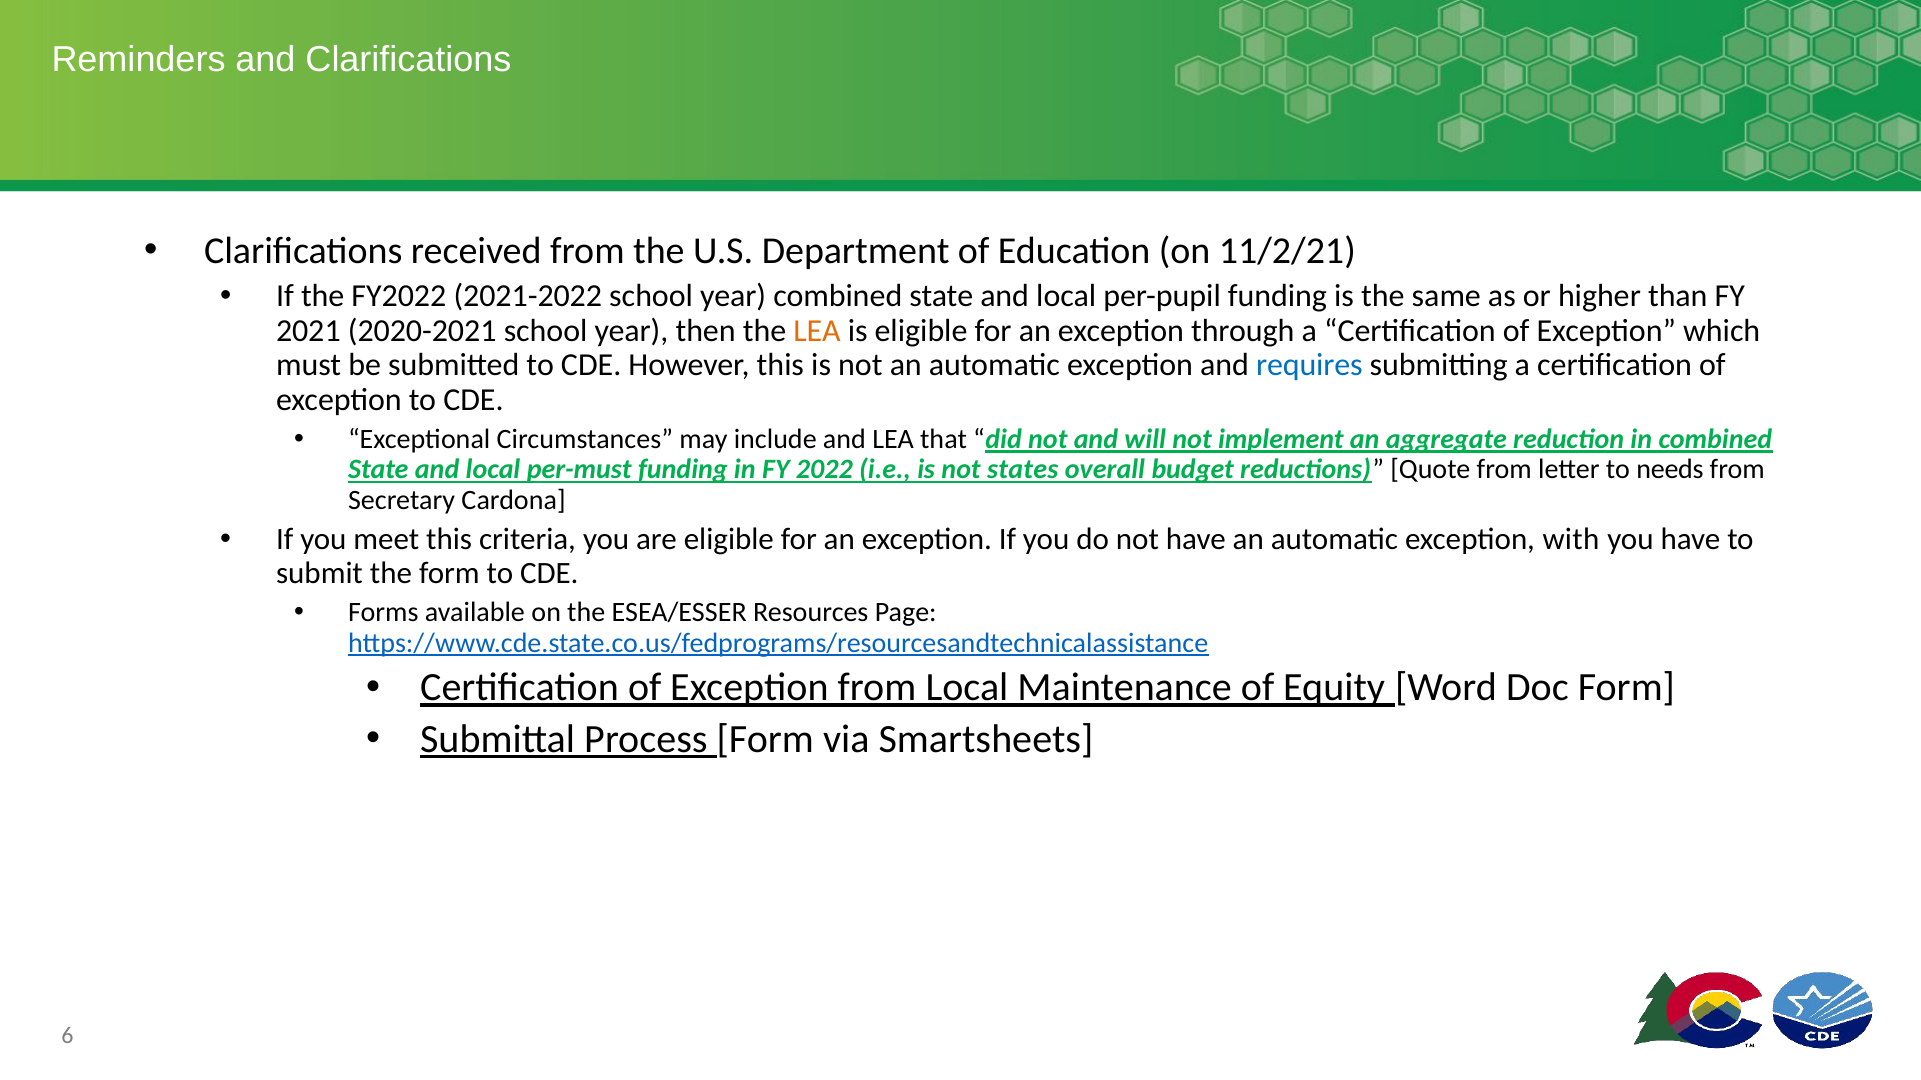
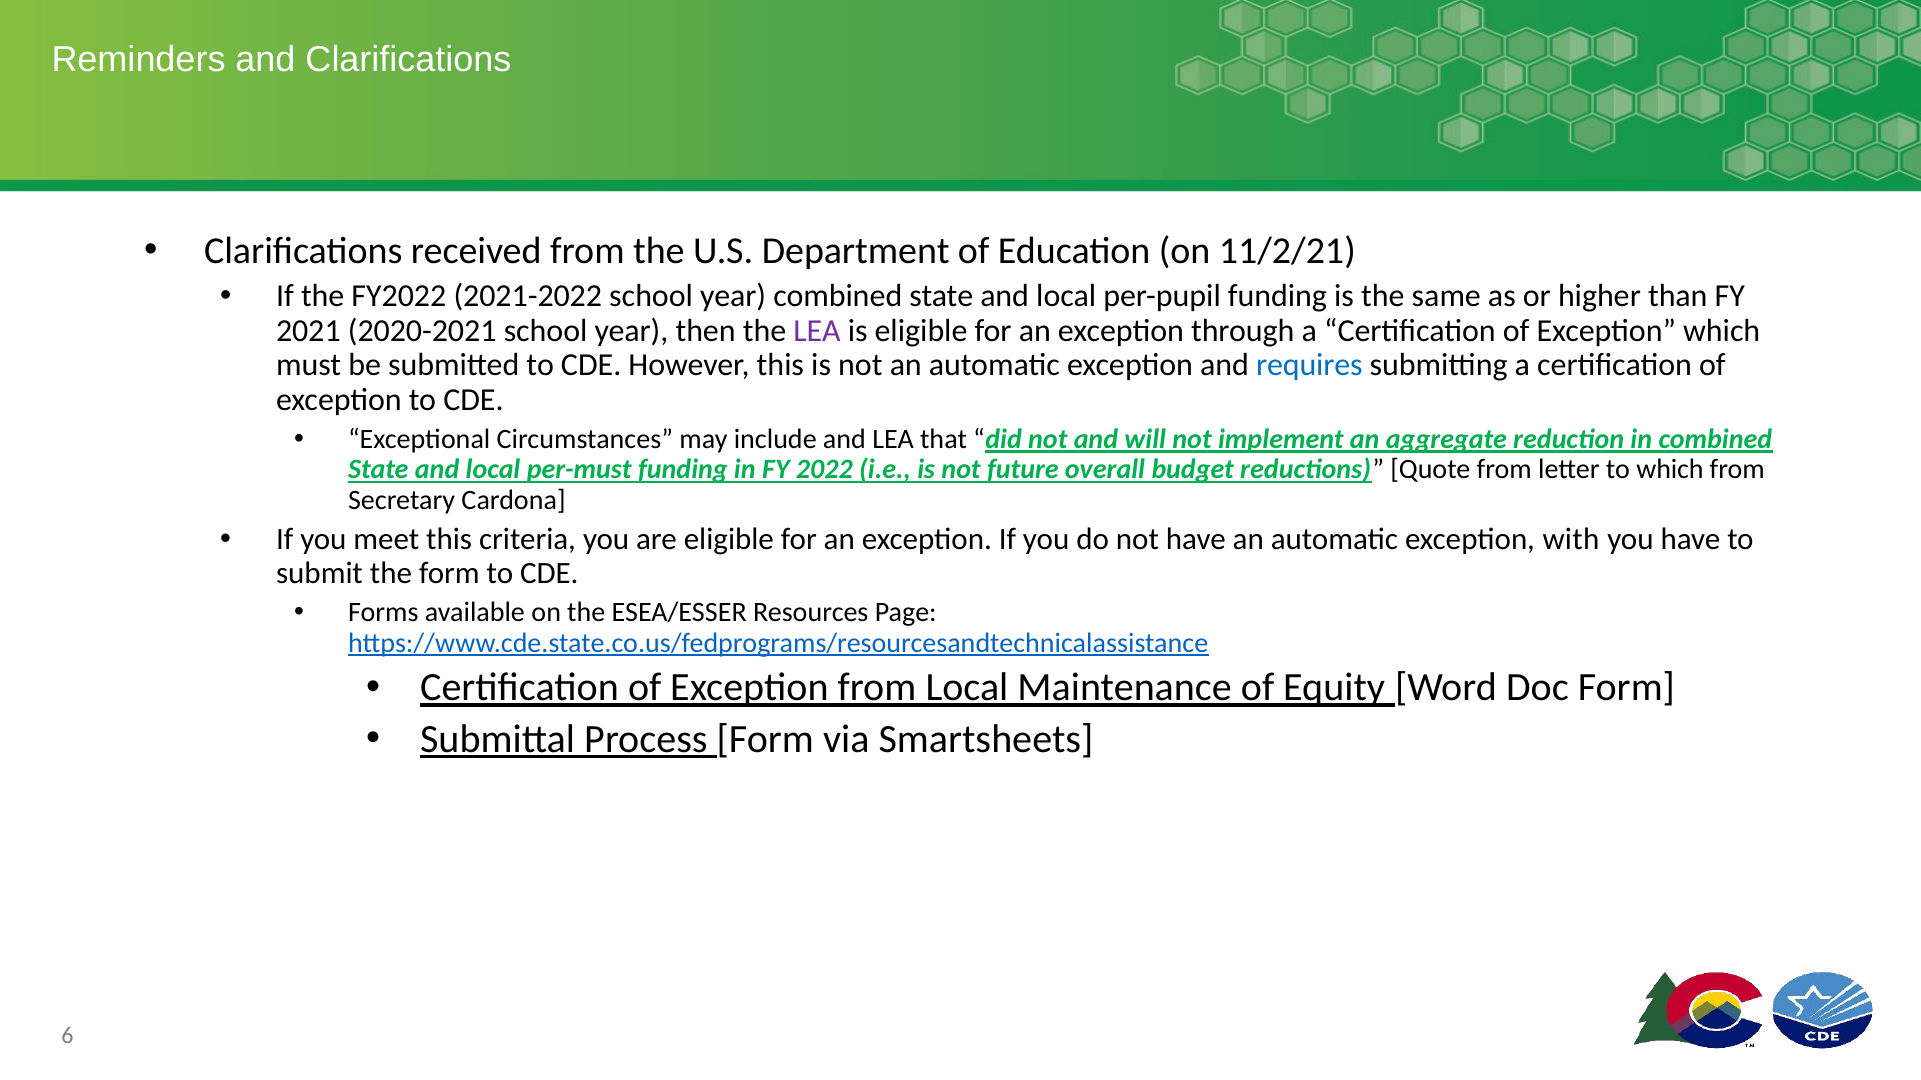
LEA at (817, 331) colour: orange -> purple
states: states -> future
to needs: needs -> which
